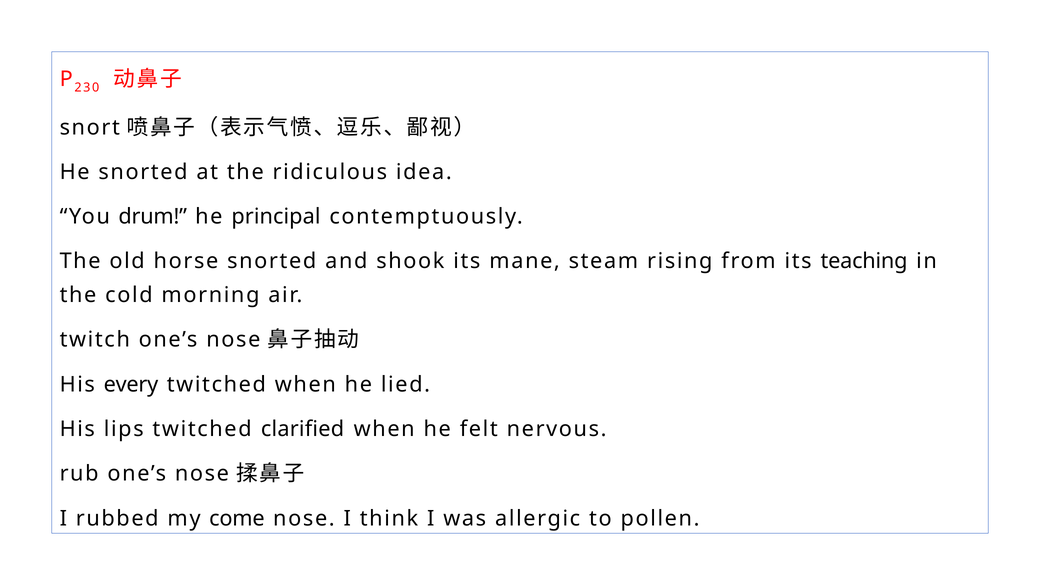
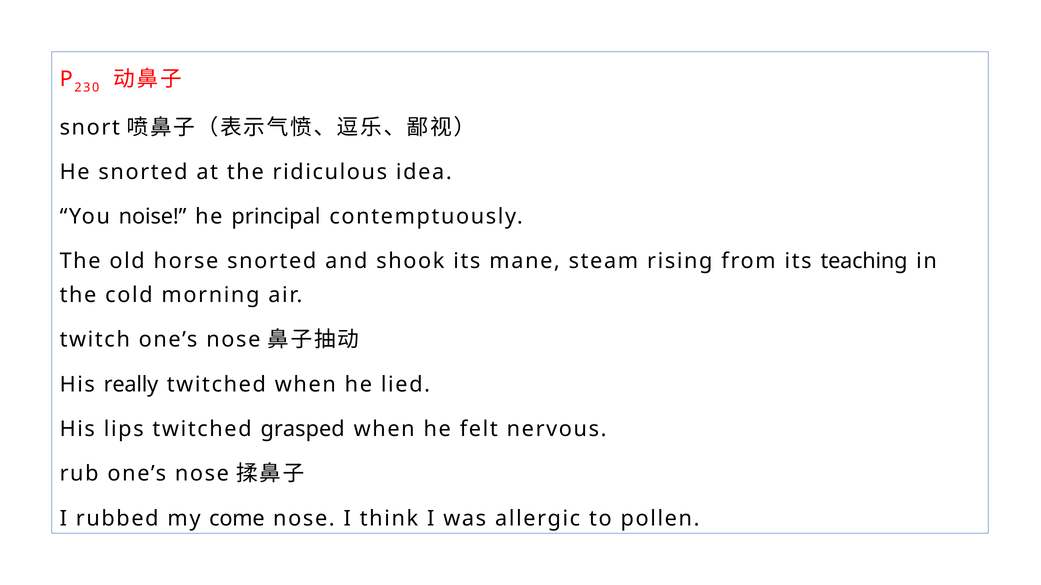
drum: drum -> noise
every: every -> really
clarified: clarified -> grasped
